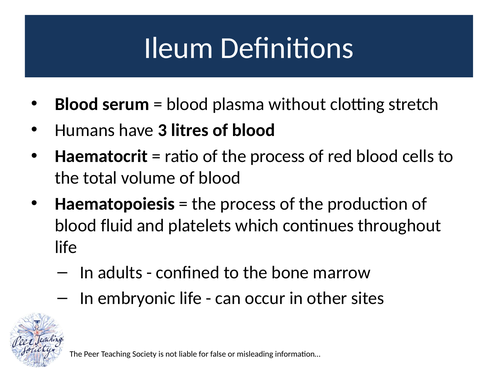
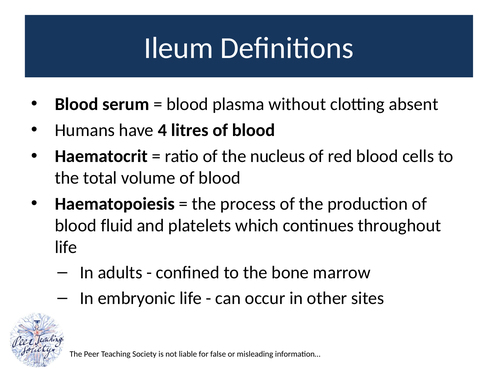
stretch: stretch -> absent
3: 3 -> 4
of the process: process -> nucleus
